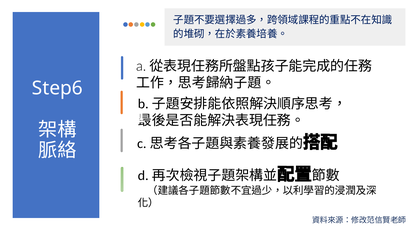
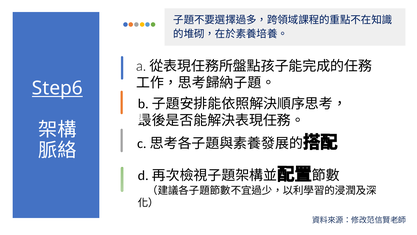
Step6 underline: none -> present
